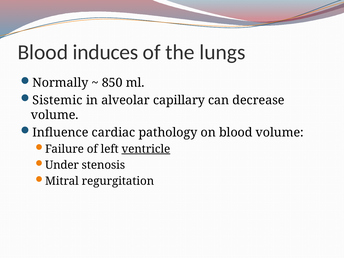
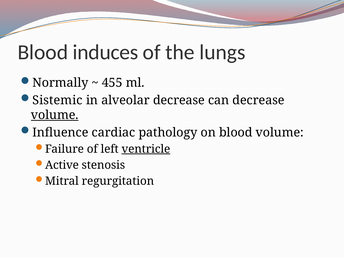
850: 850 -> 455
alveolar capillary: capillary -> decrease
volume at (55, 115) underline: none -> present
Under: Under -> Active
